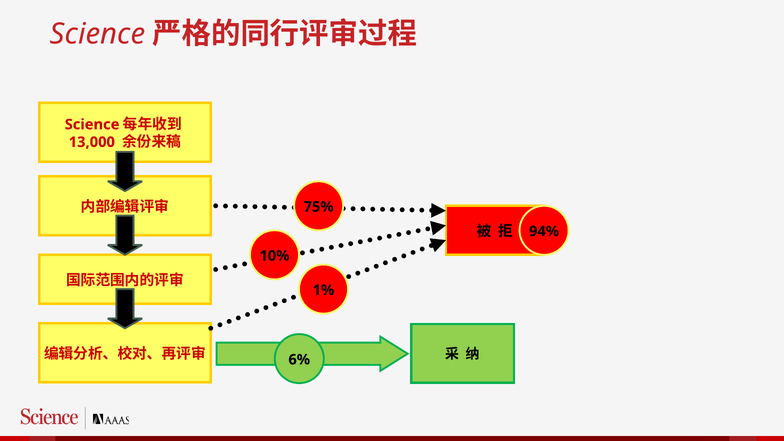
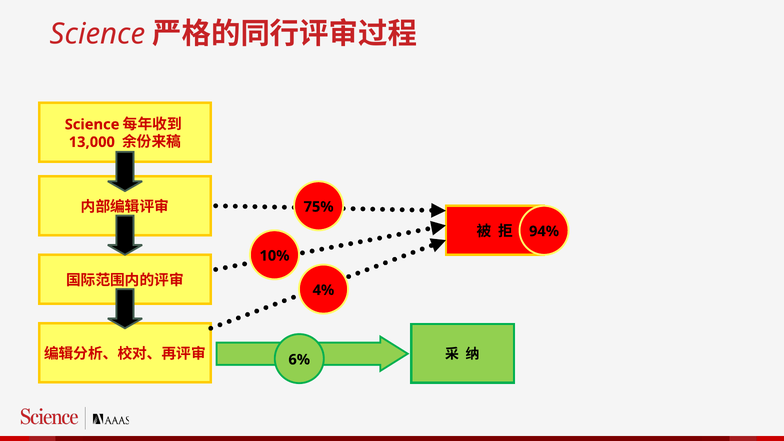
1%: 1% -> 4%
